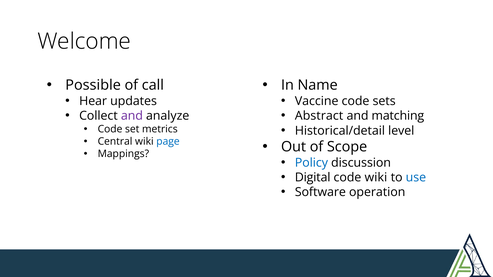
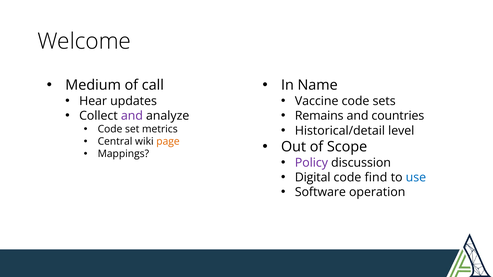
Possible: Possible -> Medium
Abstract: Abstract -> Remains
matching: matching -> countries
page colour: blue -> orange
Policy colour: blue -> purple
code wiki: wiki -> find
